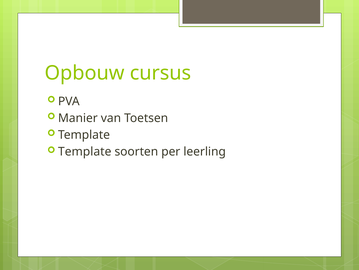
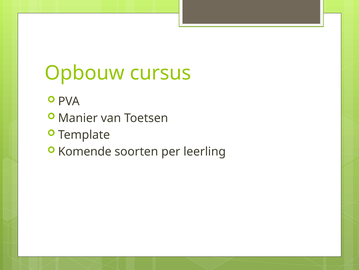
Template at (85, 151): Template -> Komende
